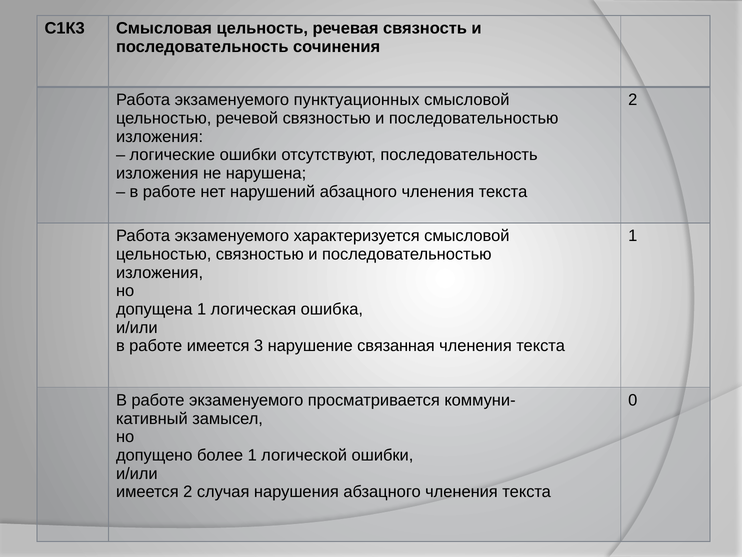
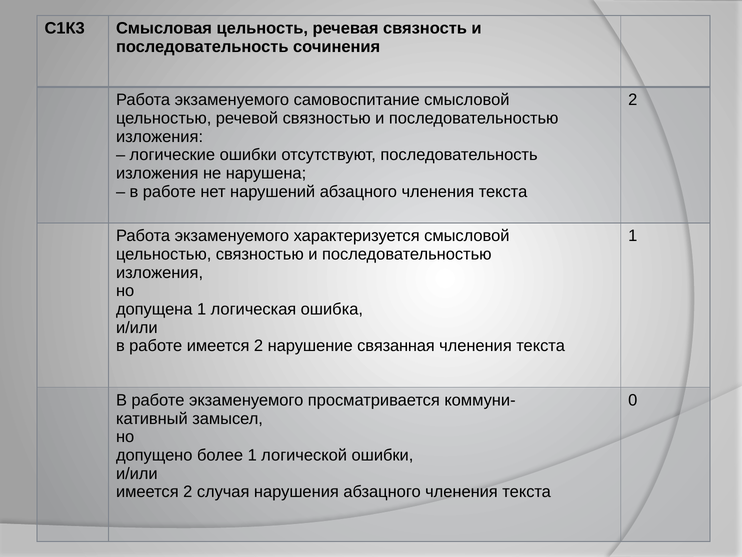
пунктуационных: пунктуационных -> самовоспитание
работе имеется 3: 3 -> 2
